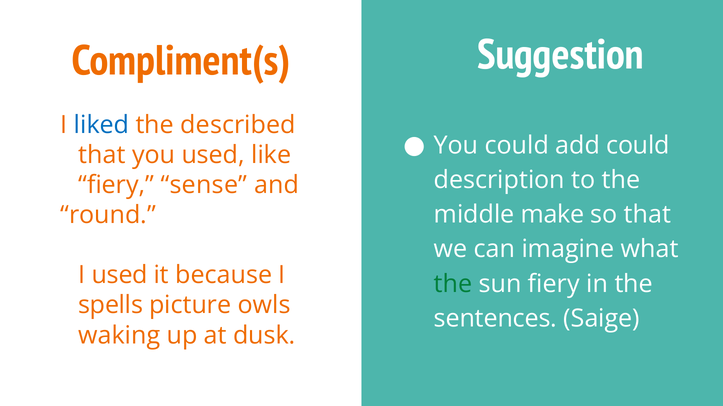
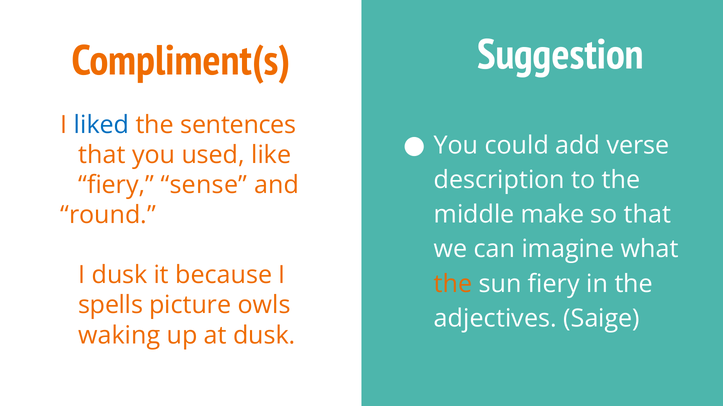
described: described -> sentences
add could: could -> verse
I used: used -> dusk
the at (453, 284) colour: green -> orange
sentences: sentences -> adjectives
